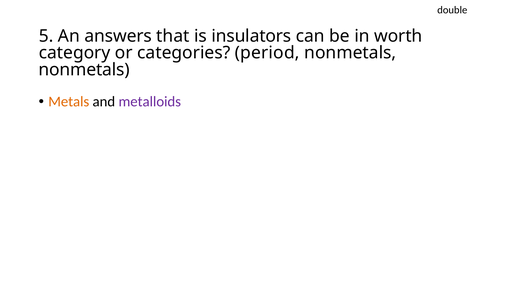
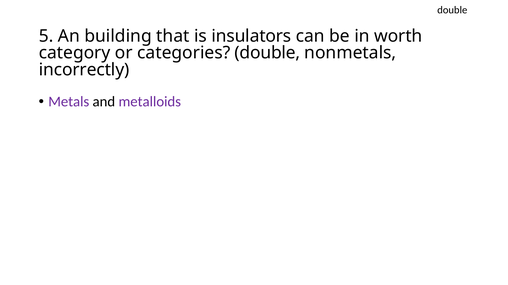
answers: answers -> building
categories period: period -> double
nonmetals at (84, 70): nonmetals -> incorrectly
Metals colour: orange -> purple
